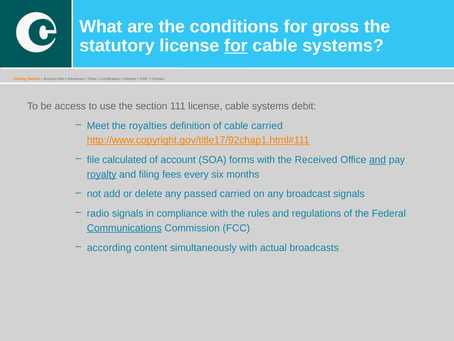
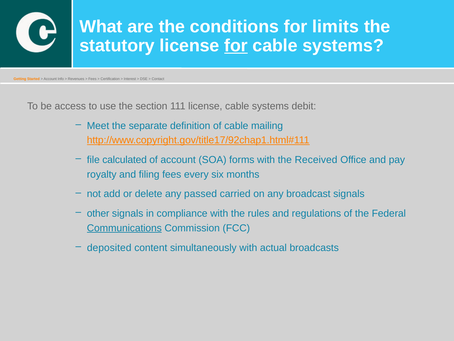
gross: gross -> limits
royalties: royalties -> separate
cable carried: carried -> mailing
and at (378, 160) underline: present -> none
royalty underline: present -> none
radio: radio -> other
according: according -> deposited
